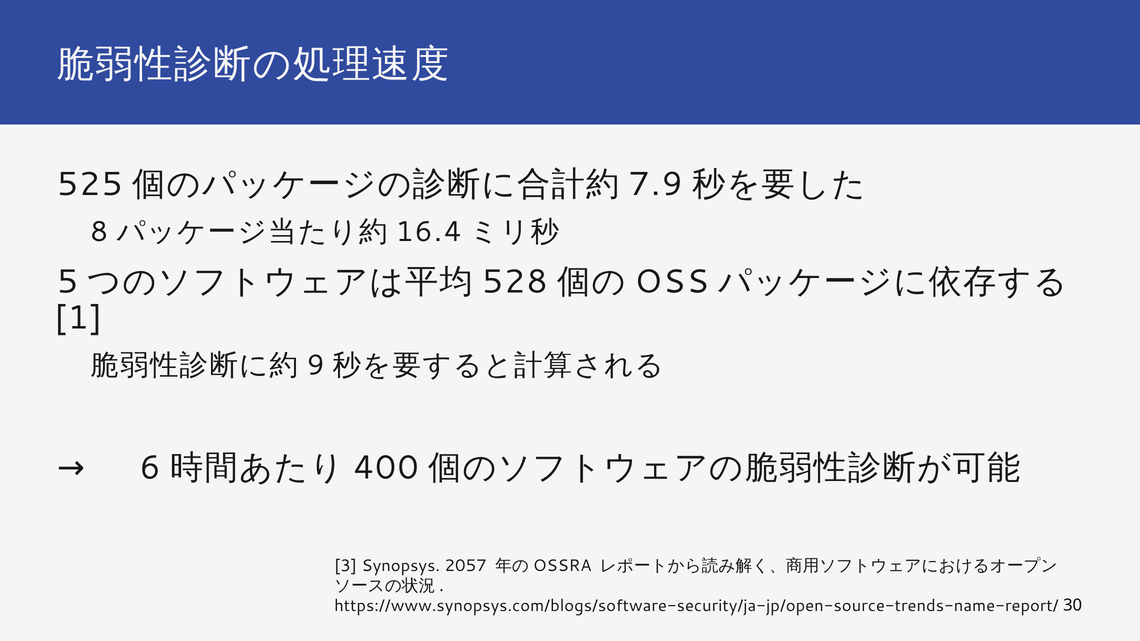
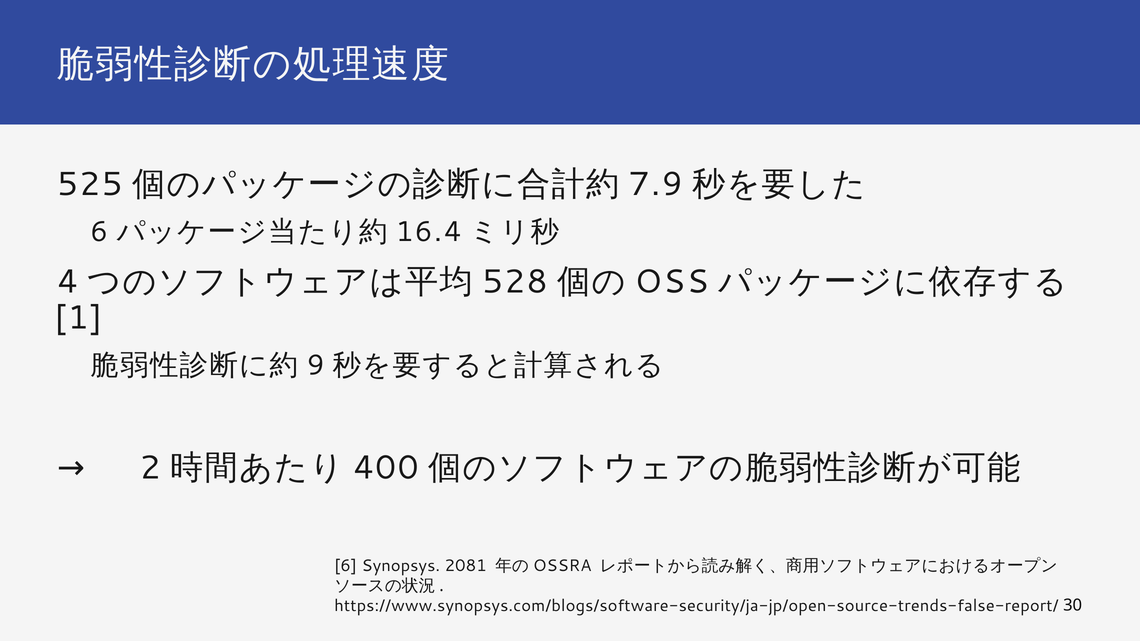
8 at (100, 232): 8 -> 6
5: 5 -> 4
6: 6 -> 2
3 at (346, 566): 3 -> 6
2057: 2057 -> 2081
https://www.synopsys.com/blogs/software-security/ja-jp/open-source-trends-name-report/: https://www.synopsys.com/blogs/software-security/ja-jp/open-source-trends-name-report/ -> https://www.synopsys.com/blogs/software-security/ja-jp/open-source-trends-false-report/
